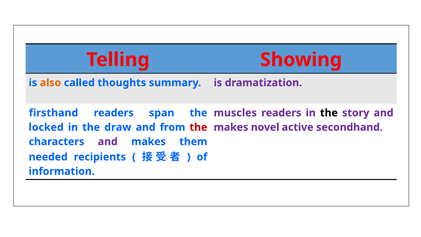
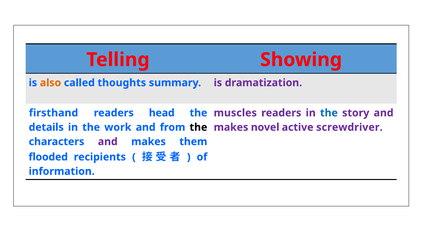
span: span -> head
the at (329, 113) colour: black -> blue
locked: locked -> details
draw: draw -> work
the at (198, 127) colour: red -> black
secondhand: secondhand -> screwdriver
needed: needed -> flooded
